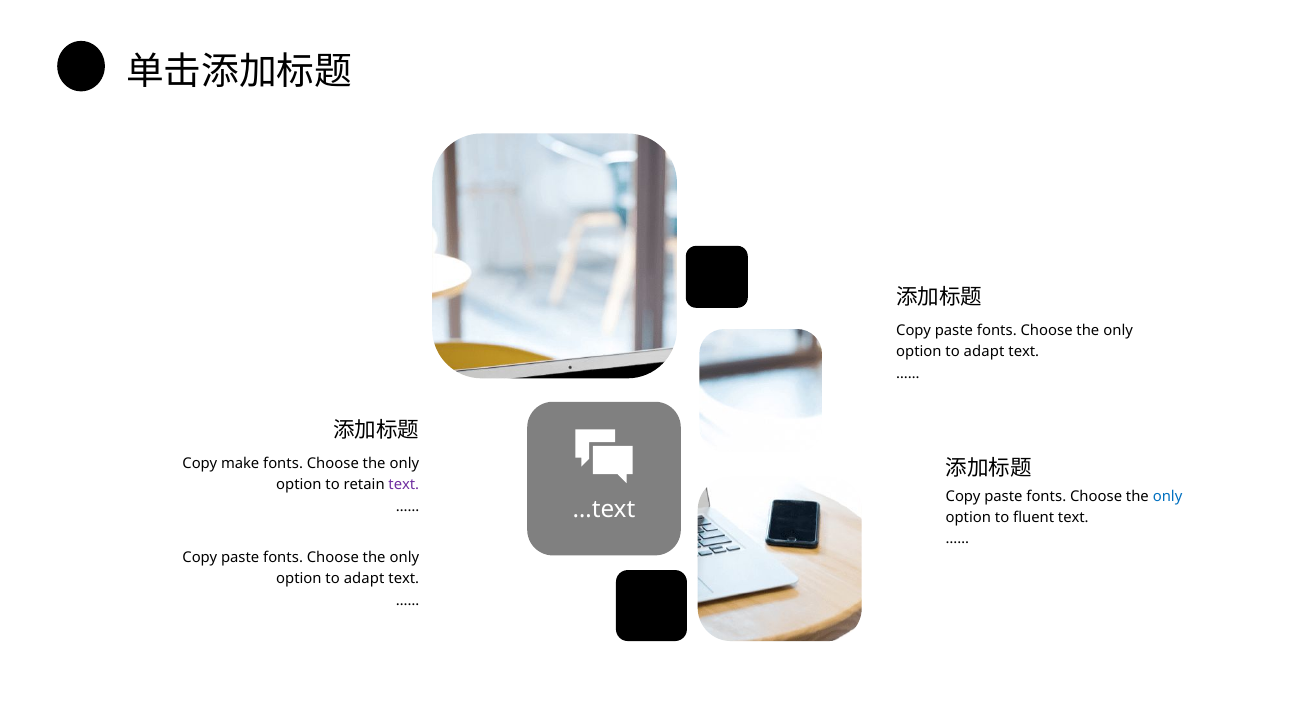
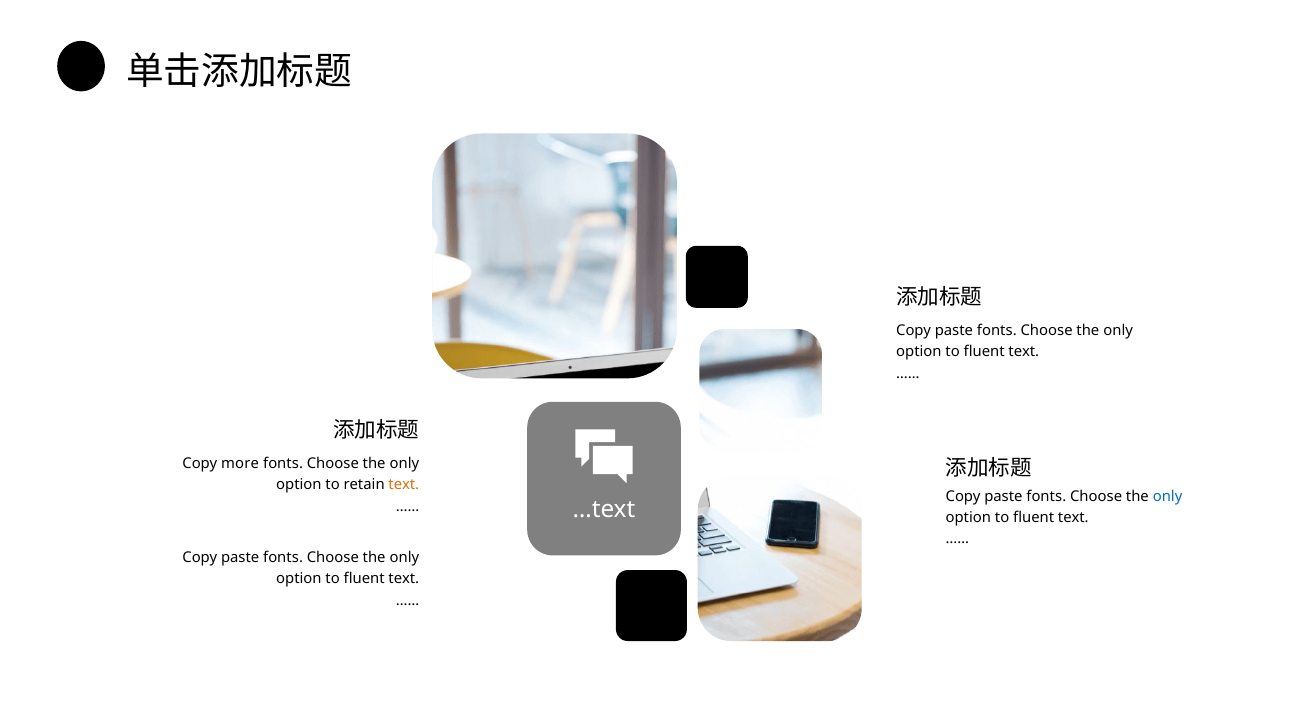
adapt at (984, 352): adapt -> fluent
make: make -> more
text at (404, 485) colour: purple -> orange
adapt at (364, 579): adapt -> fluent
